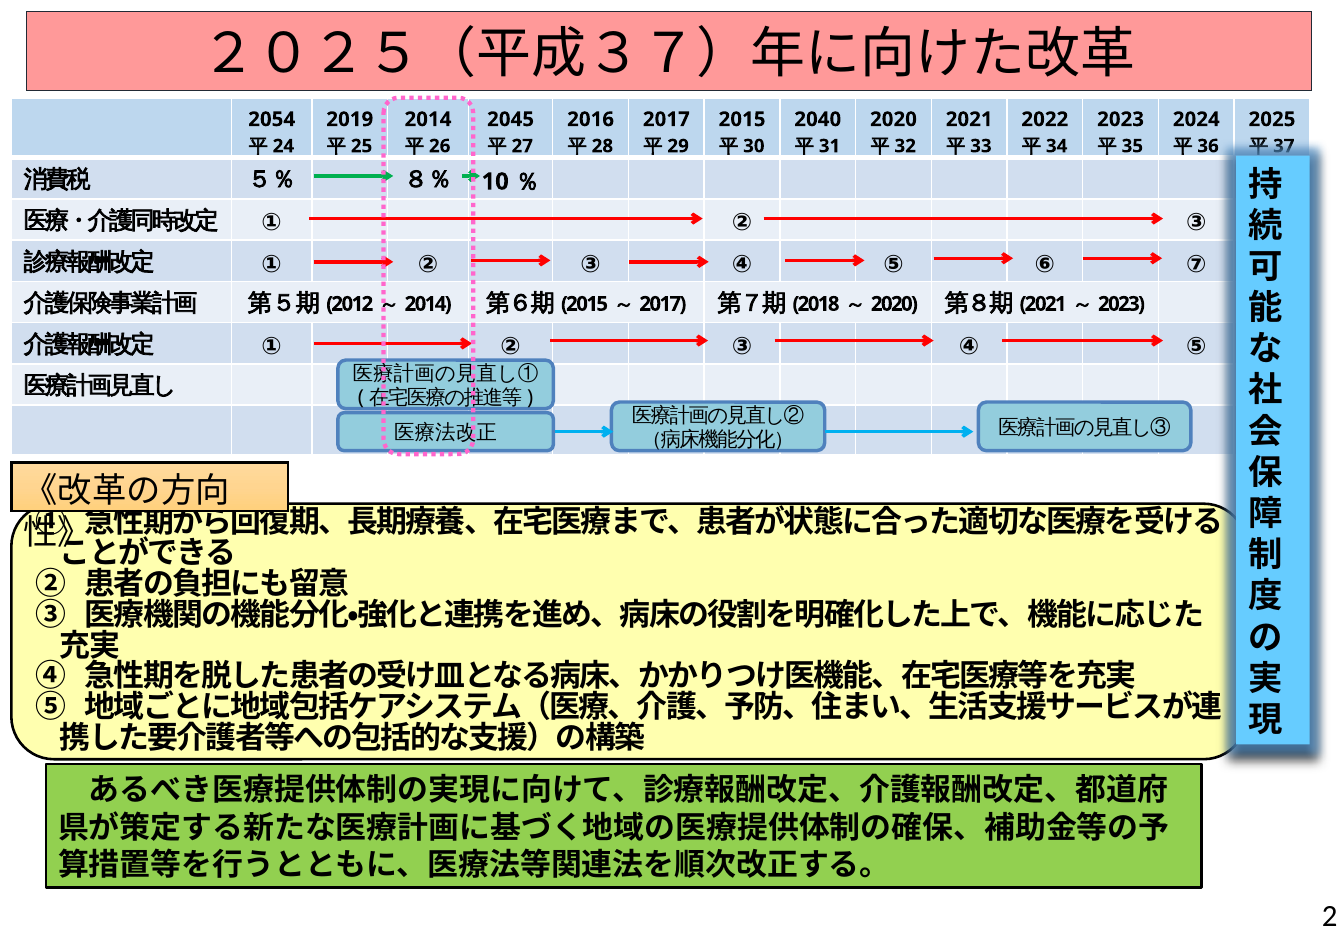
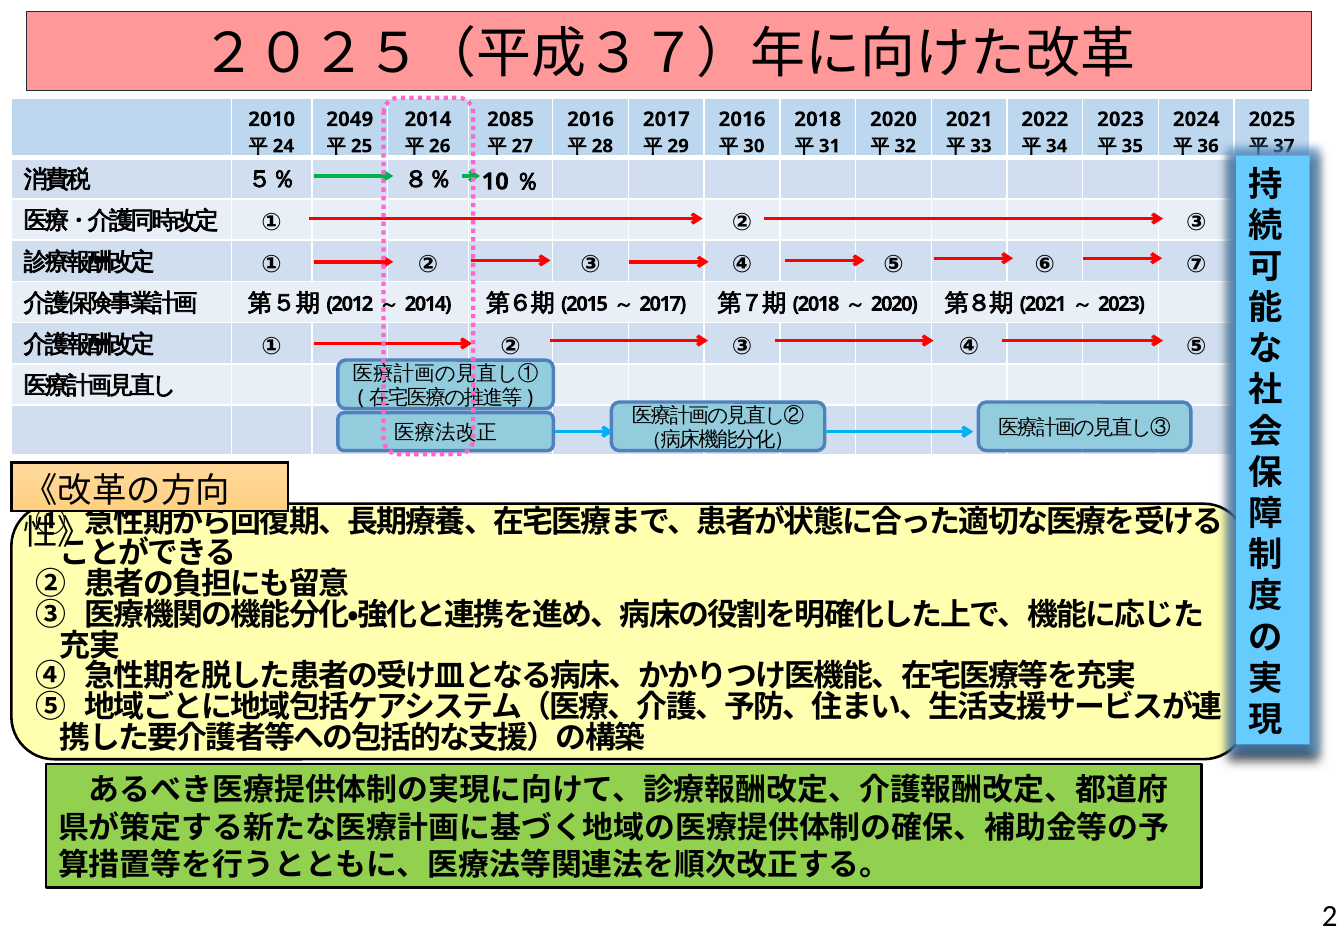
2054: 2054 -> 2010
2019: 2019 -> 2049
2045: 2045 -> 2085
2015 at (742, 119): 2015 -> 2016
2040 at (818, 119): 2040 -> 2018
